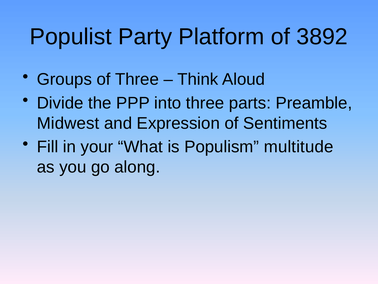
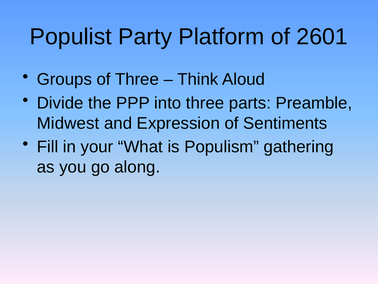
3892: 3892 -> 2601
multitude: multitude -> gathering
